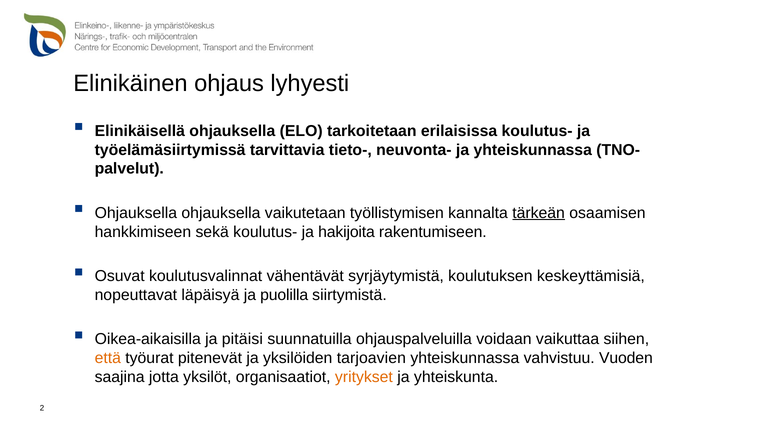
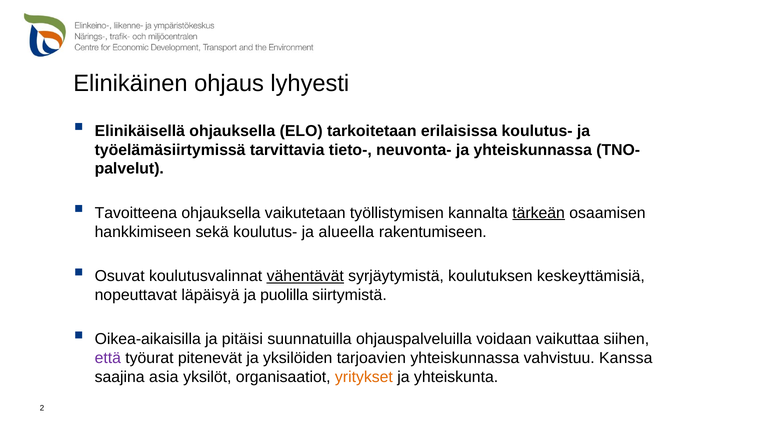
Ohjauksella at (136, 213): Ohjauksella -> Tavoitteena
hakijoita: hakijoita -> alueella
vähentävät underline: none -> present
että colour: orange -> purple
Vuoden: Vuoden -> Kanssa
jotta: jotta -> asia
